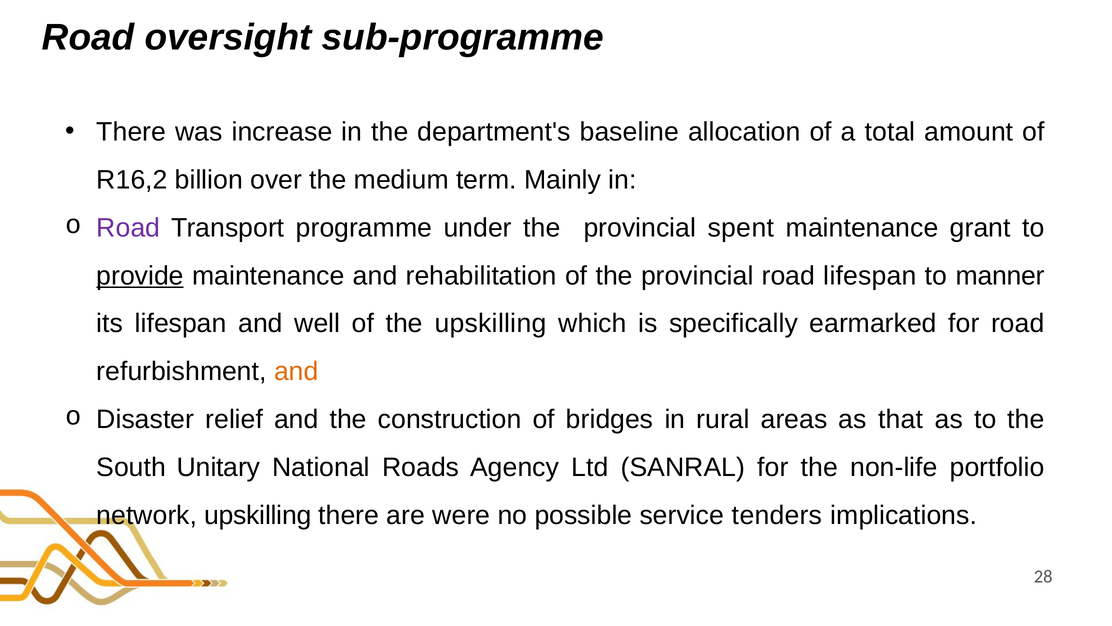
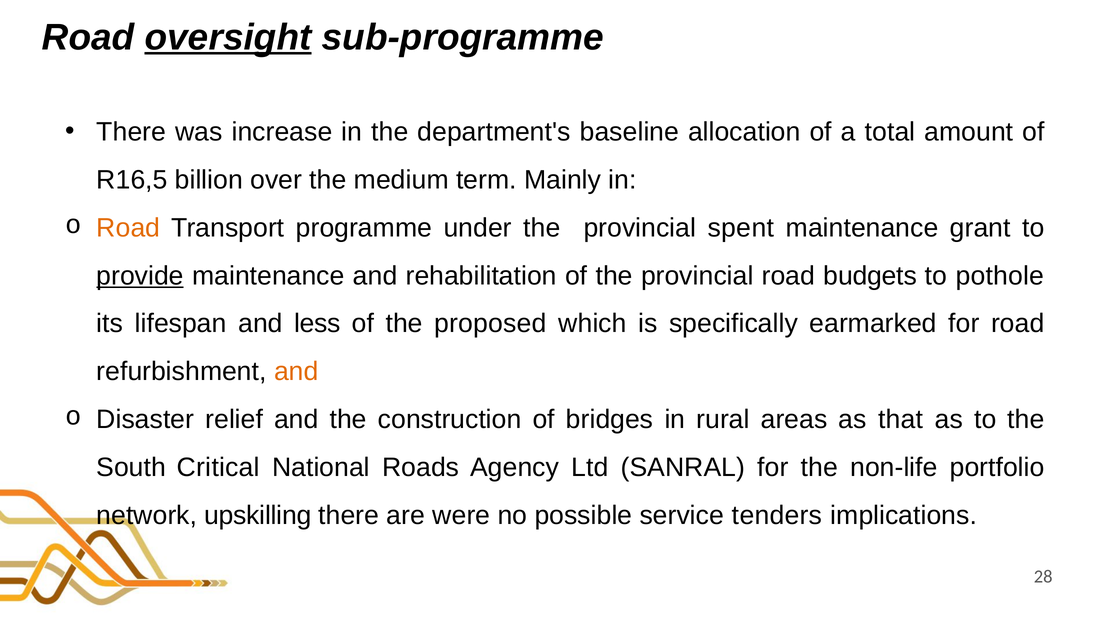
oversight underline: none -> present
R16,2: R16,2 -> R16,5
Road at (128, 228) colour: purple -> orange
road lifespan: lifespan -> budgets
manner: manner -> pothole
well: well -> less
the upskilling: upskilling -> proposed
Unitary: Unitary -> Critical
